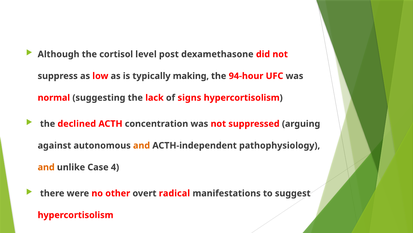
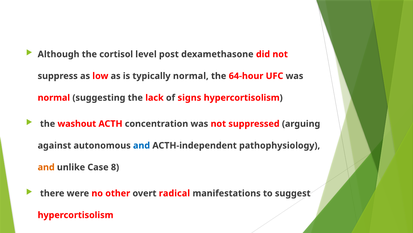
typically making: making -> normal
94-hour: 94-hour -> 64-hour
declined: declined -> washout
and at (142, 145) colour: orange -> blue
4: 4 -> 8
